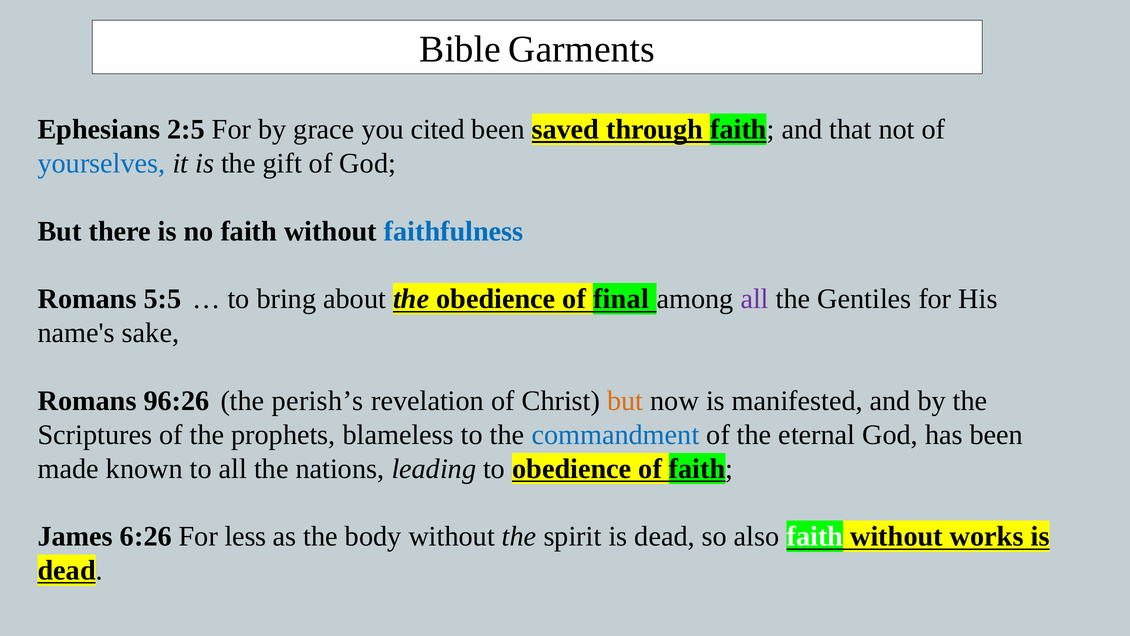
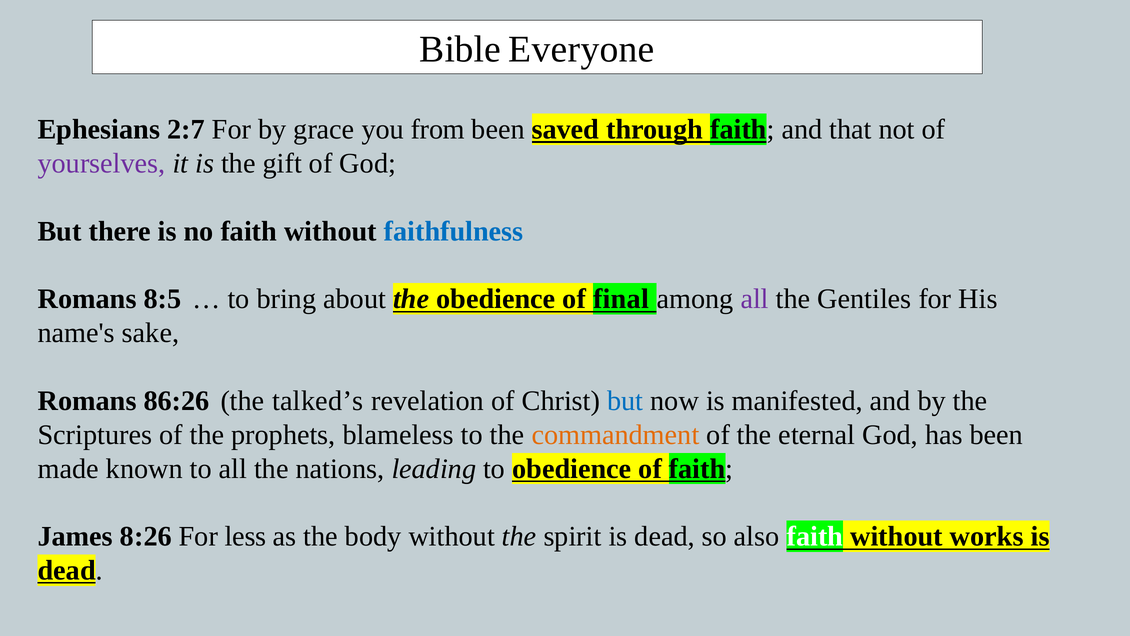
Garments: Garments -> Everyone
2:5: 2:5 -> 2:7
cited: cited -> from
yourselves colour: blue -> purple
5:5: 5:5 -> 8:5
96:26: 96:26 -> 86:26
perish’s: perish’s -> talked’s
but at (625, 401) colour: orange -> blue
commandment colour: blue -> orange
6:26: 6:26 -> 8:26
